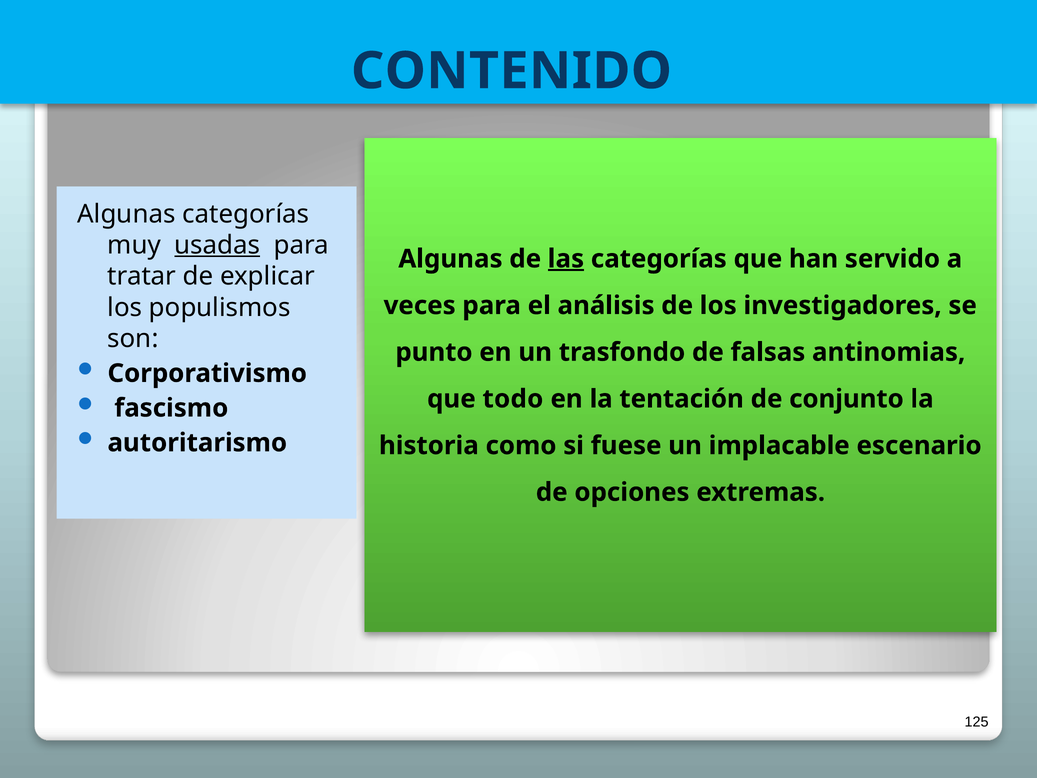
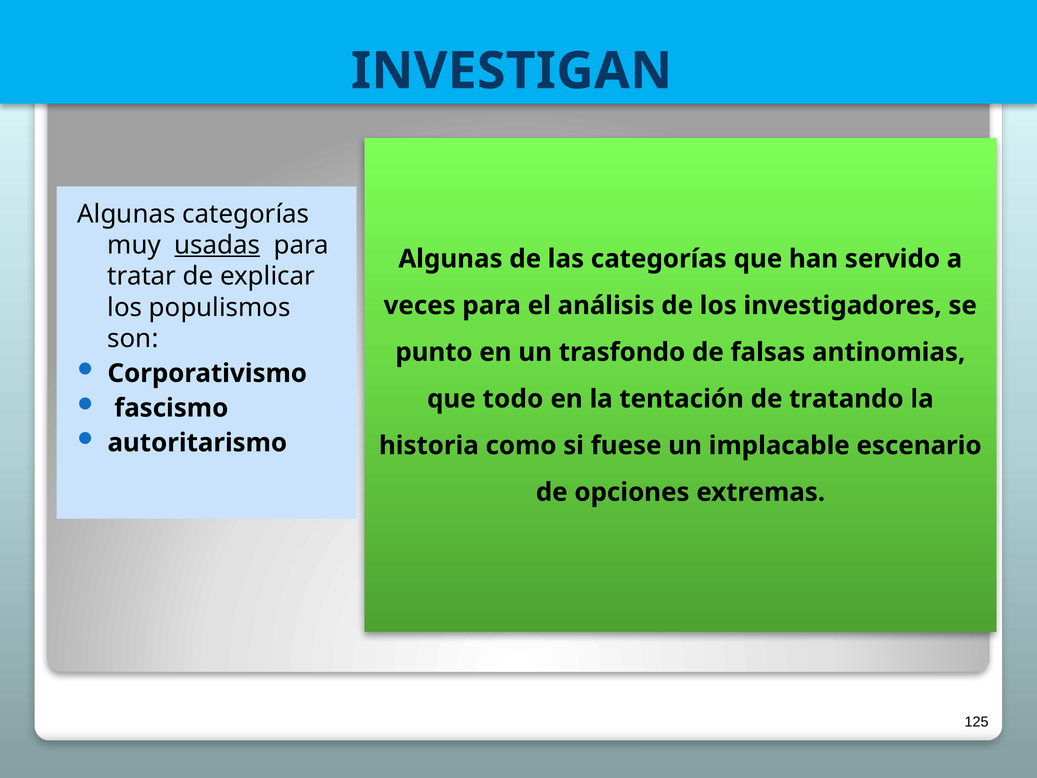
CONTENIDO: CONTENIDO -> INVESTIGAN
las underline: present -> none
conjunto: conjunto -> tratando
